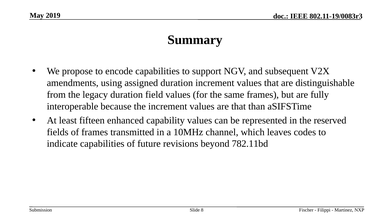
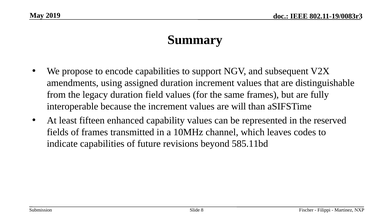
are that: that -> will
782.11bd: 782.11bd -> 585.11bd
